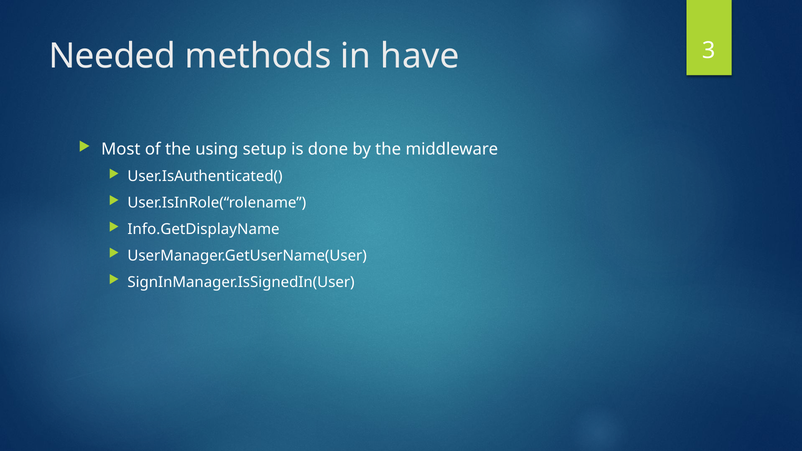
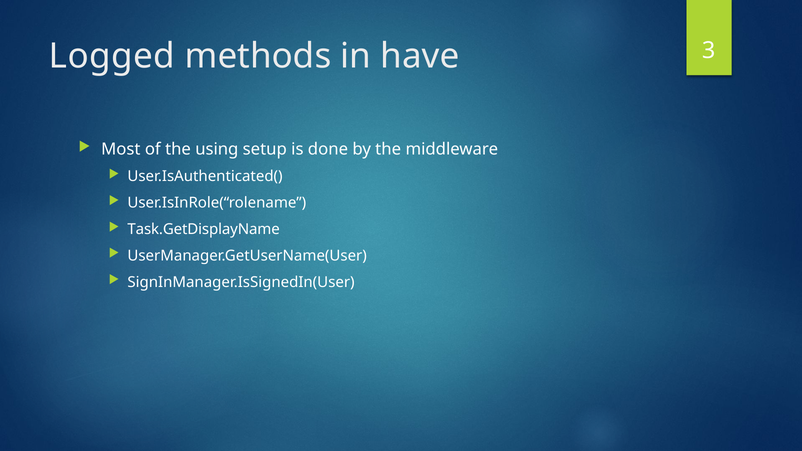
Needed: Needed -> Logged
Info.GetDisplayName: Info.GetDisplayName -> Task.GetDisplayName
